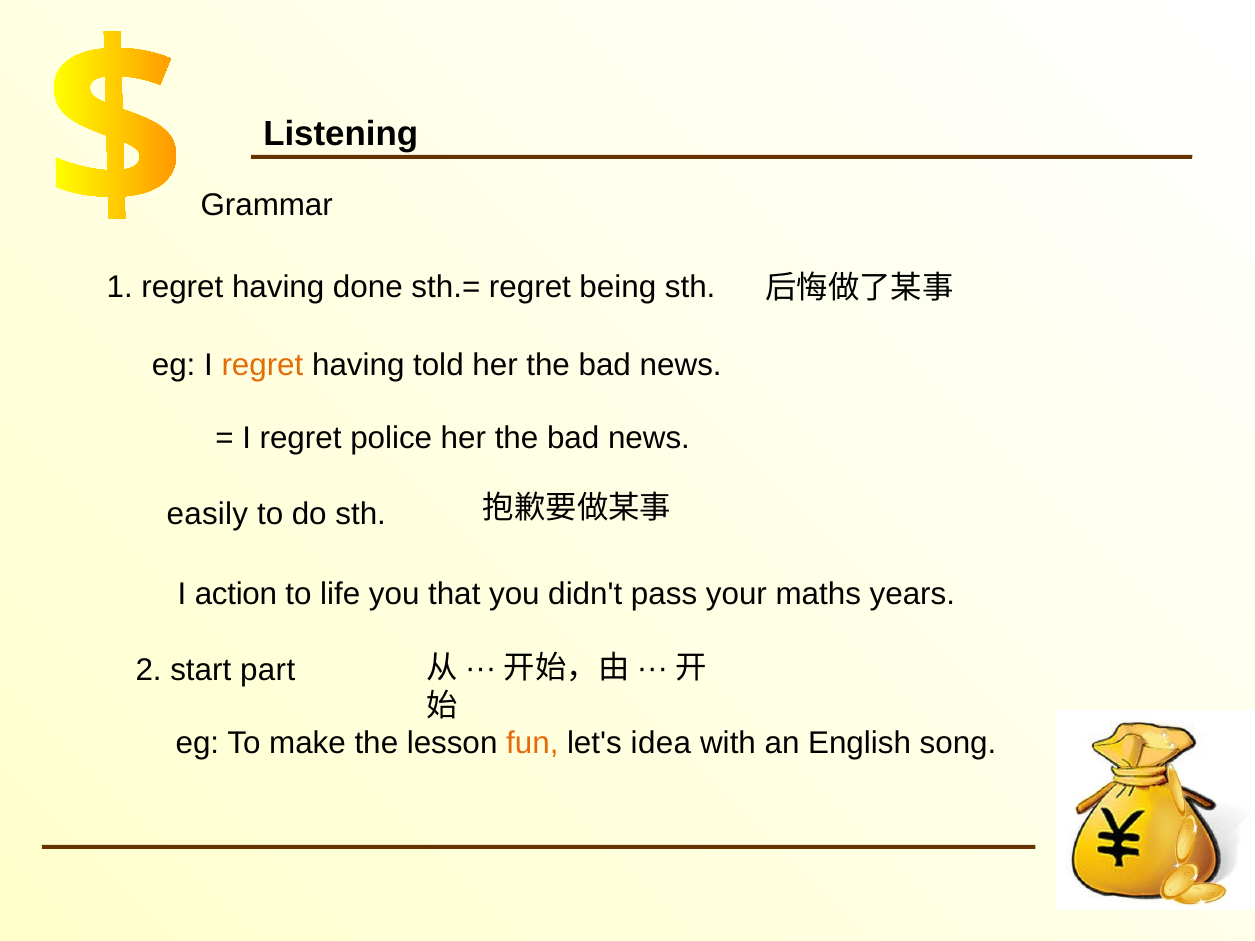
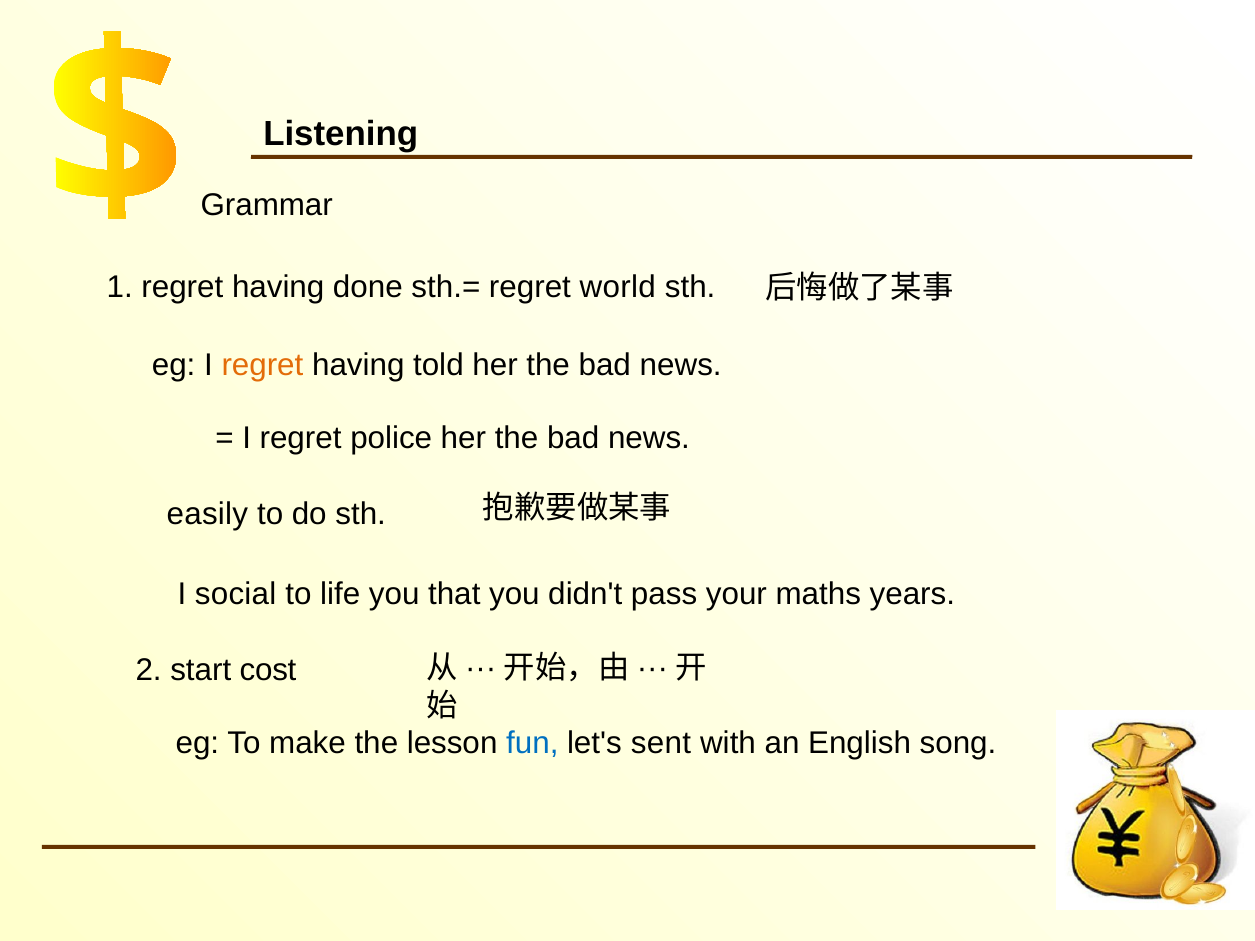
being: being -> world
action: action -> social
part: part -> cost
fun colour: orange -> blue
idea: idea -> sent
